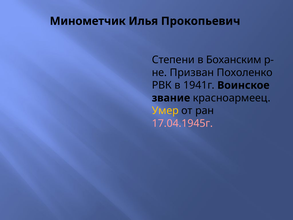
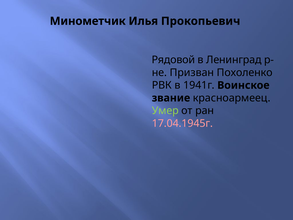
Степени: Степени -> Рядовой
Боханским: Боханским -> Ленинград
Умер colour: yellow -> light green
